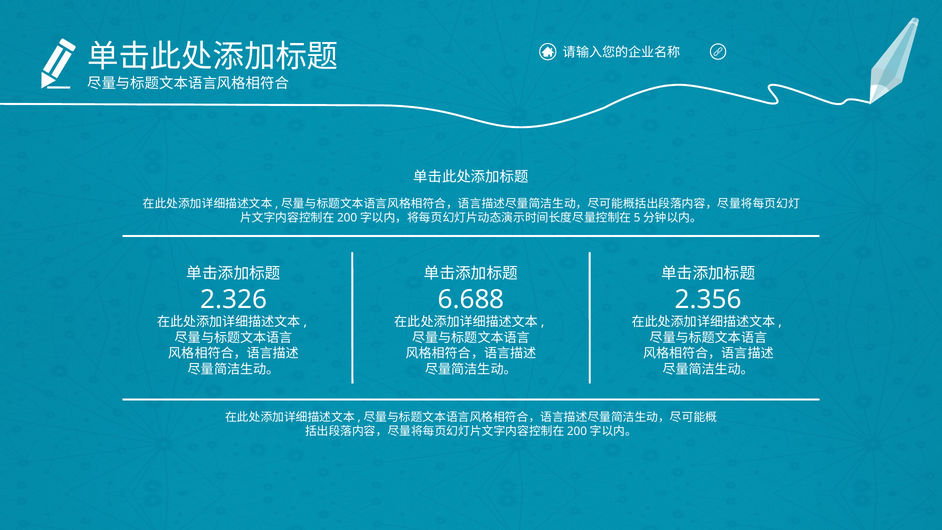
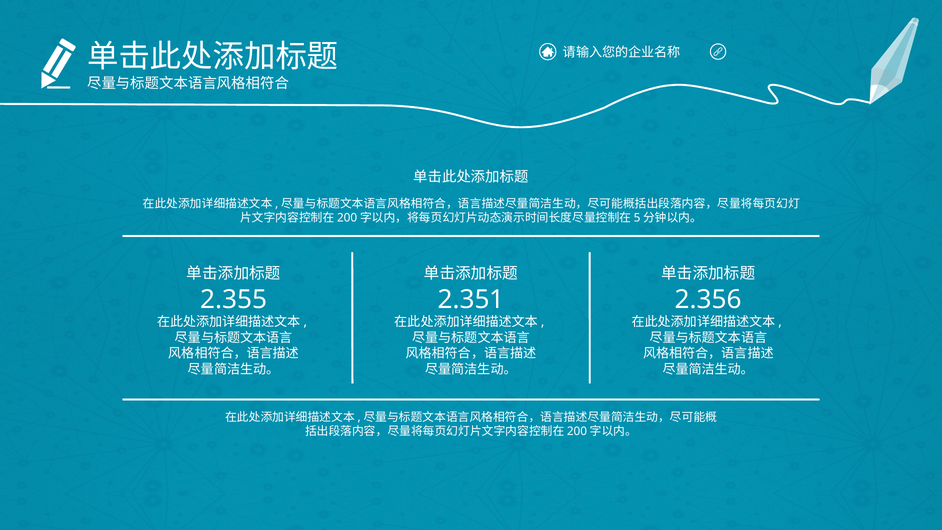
2.326: 2.326 -> 2.355
6.688: 6.688 -> 2.351
